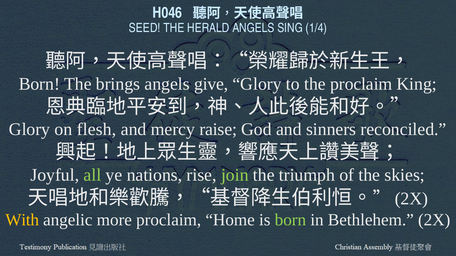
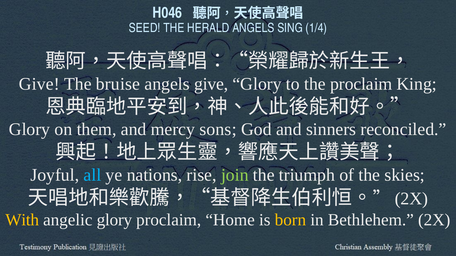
Born at (39, 84): Born -> Give
brings: brings -> bruise
flesh: flesh -> them
raise: raise -> sons
all colour: light green -> light blue
angelic more: more -> glory
born at (290, 220) colour: light green -> yellow
